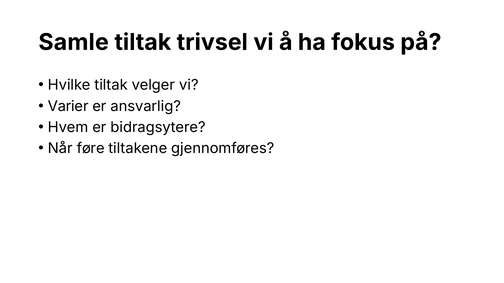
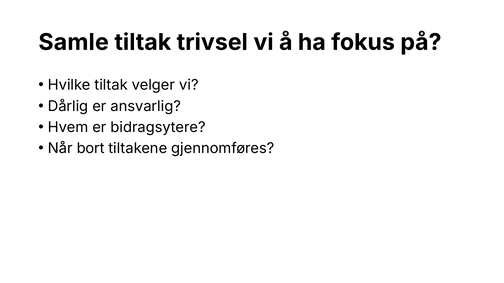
Varier: Varier -> Dårlig
føre: føre -> bort
